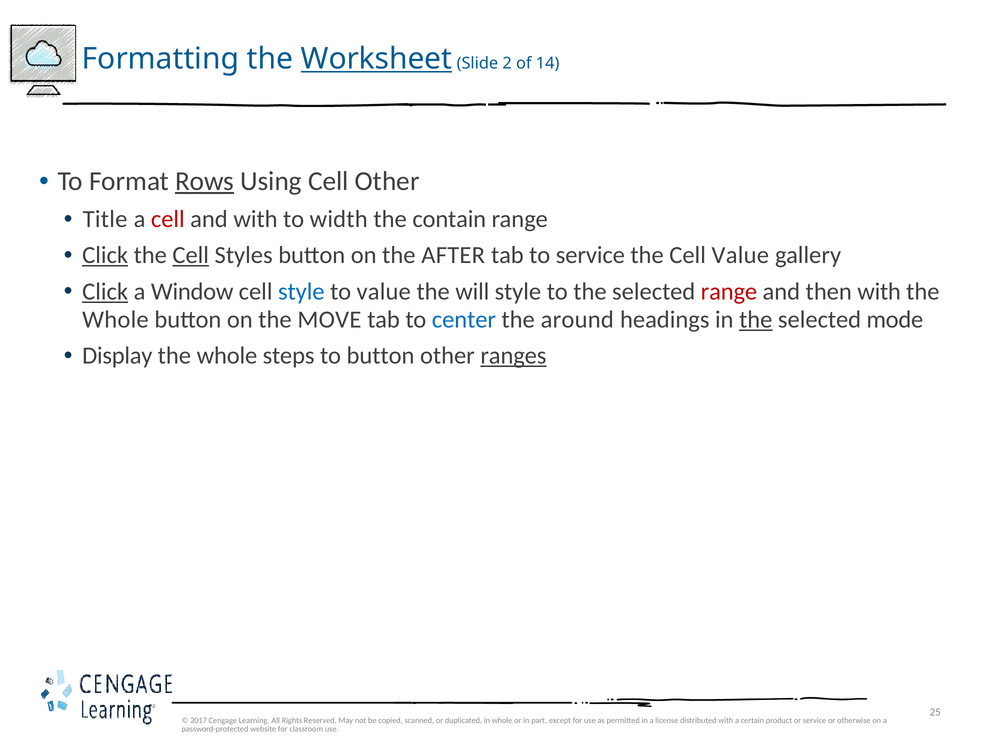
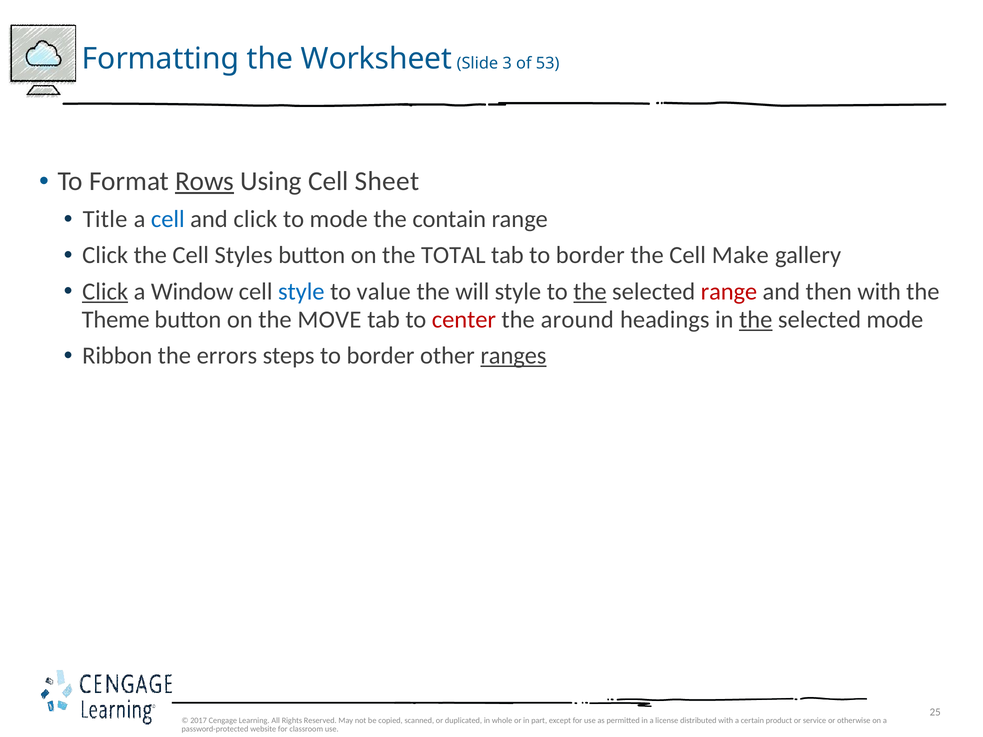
Worksheet underline: present -> none
2: 2 -> 3
14: 14 -> 53
Cell Other: Other -> Sheet
cell at (168, 219) colour: red -> blue
and with: with -> click
to width: width -> mode
Click at (105, 255) underline: present -> none
Cell at (191, 255) underline: present -> none
AFTER: AFTER -> TOTAL
tab to service: service -> border
Cell Value: Value -> Make
the at (590, 292) underline: none -> present
Whole at (115, 320): Whole -> Theme
center colour: blue -> red
Display: Display -> Ribbon
whole at (227, 356): whole -> errors
steps to button: button -> border
